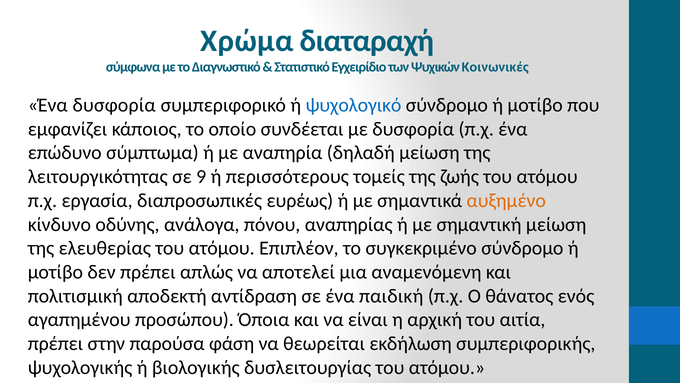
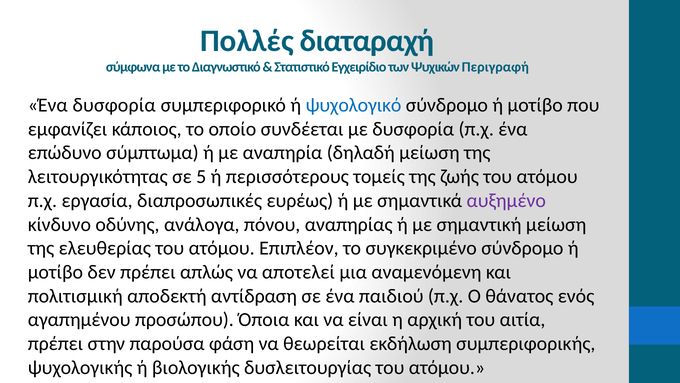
Χρώμα: Χρώμα -> Πολλές
Κοινωνικές: Κοινωνικές -> Περιγραφή
9: 9 -> 5
αυξημένο colour: orange -> purple
παιδική: παιδική -> παιδιού
